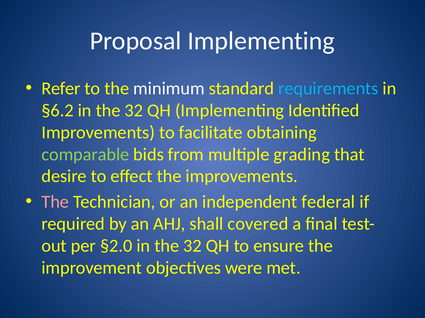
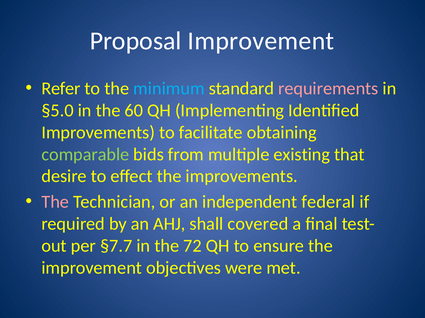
Proposal Implementing: Implementing -> Improvement
minimum colour: white -> light blue
requirements colour: light blue -> pink
§6.2: §6.2 -> §5.0
32 at (134, 111): 32 -> 60
grading: grading -> existing
§2.0: §2.0 -> §7.7
32 at (193, 246): 32 -> 72
